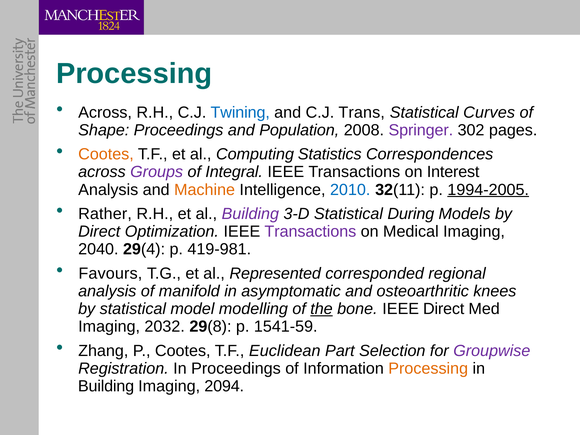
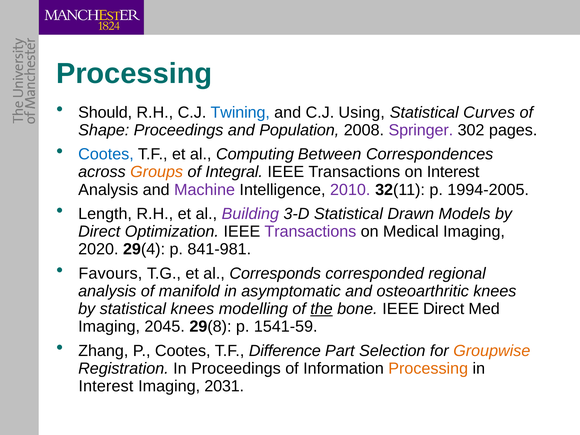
Across at (105, 112): Across -> Should
Trans: Trans -> Using
Cootes at (106, 154) colour: orange -> blue
Statistics: Statistics -> Between
Groups colour: purple -> orange
Machine colour: orange -> purple
2010 colour: blue -> purple
1994-2005 underline: present -> none
Rather: Rather -> Length
During: During -> Drawn
2040: 2040 -> 2020
419-981: 419-981 -> 841-981
Represented: Represented -> Corresponds
statistical model: model -> knees
2032: 2032 -> 2045
Euclidean: Euclidean -> Difference
Groupwise colour: purple -> orange
Building at (106, 386): Building -> Interest
2094: 2094 -> 2031
